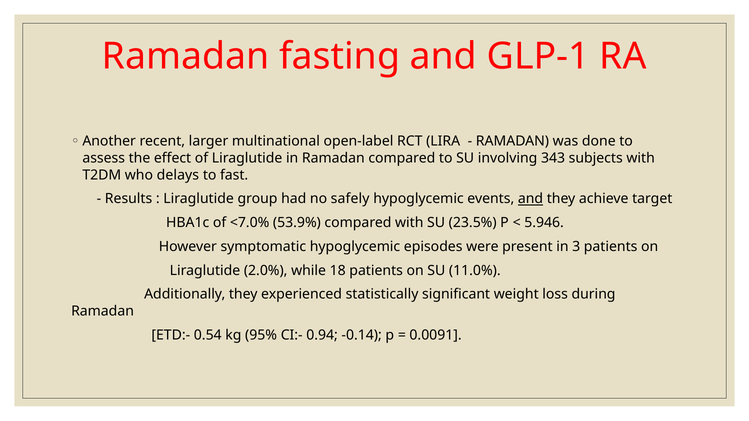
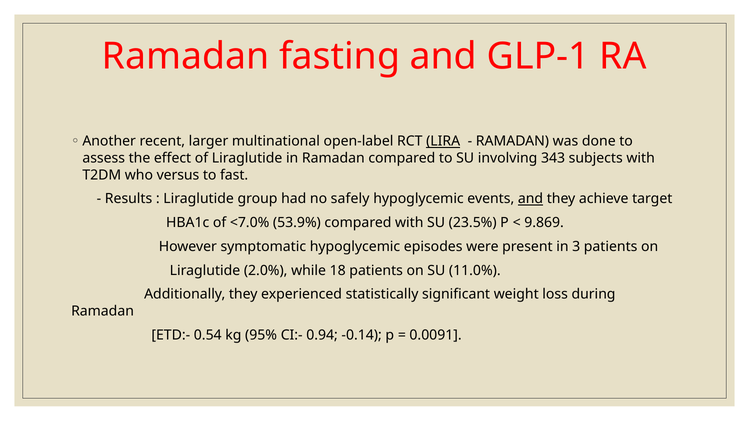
LIRA underline: none -> present
delays: delays -> versus
5.946: 5.946 -> 9.869
